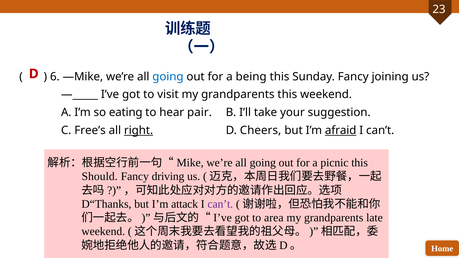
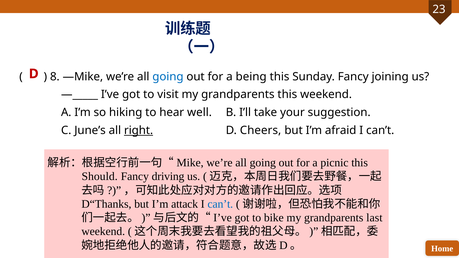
6: 6 -> 8
eating: eating -> hiking
pair: pair -> well
Free’s: Free’s -> June’s
afraid underline: present -> none
can’t at (220, 204) colour: purple -> blue
area: area -> bike
late: late -> last
